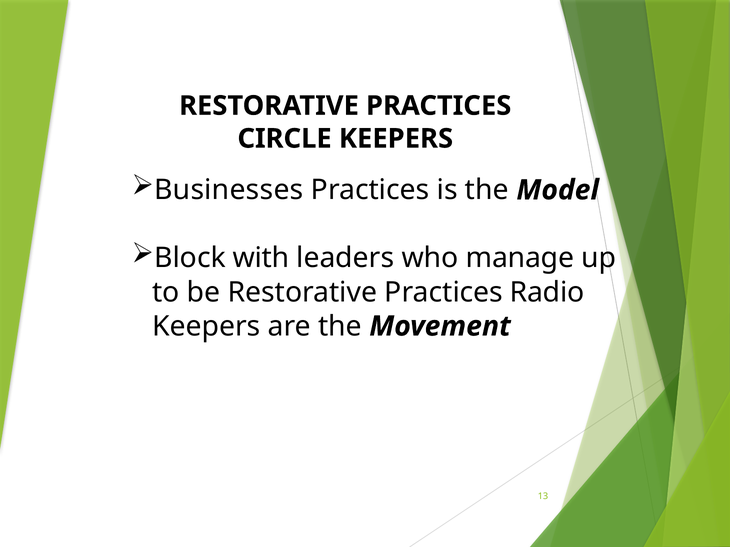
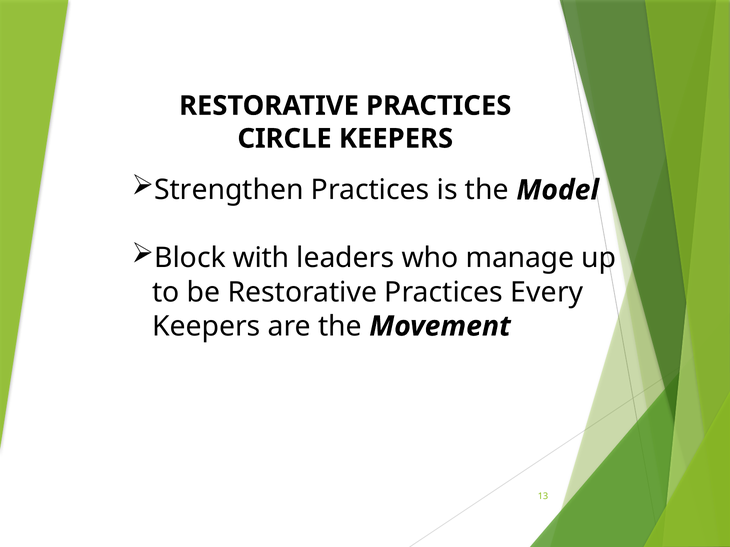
Businesses: Businesses -> Strengthen
Radio: Radio -> Every
